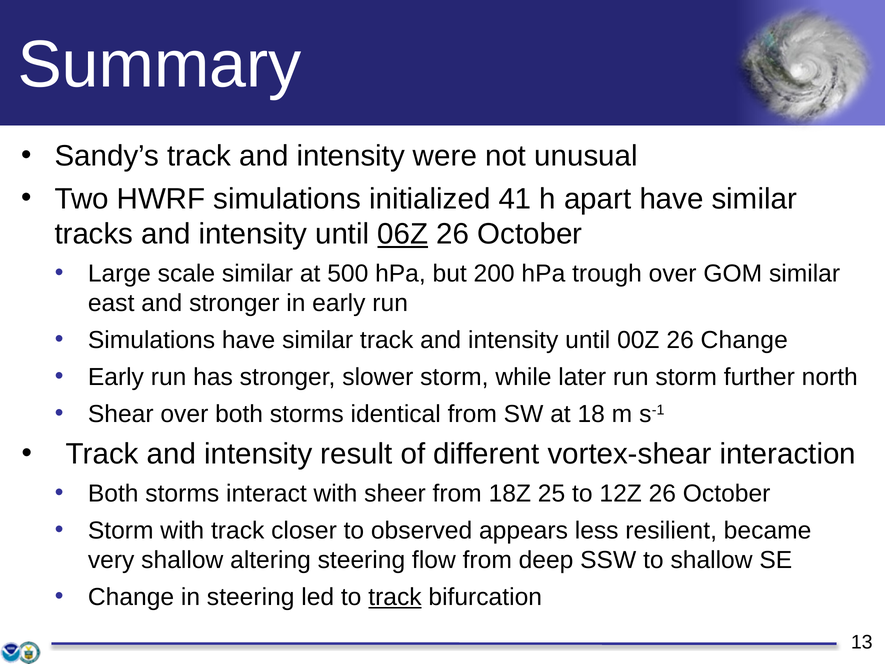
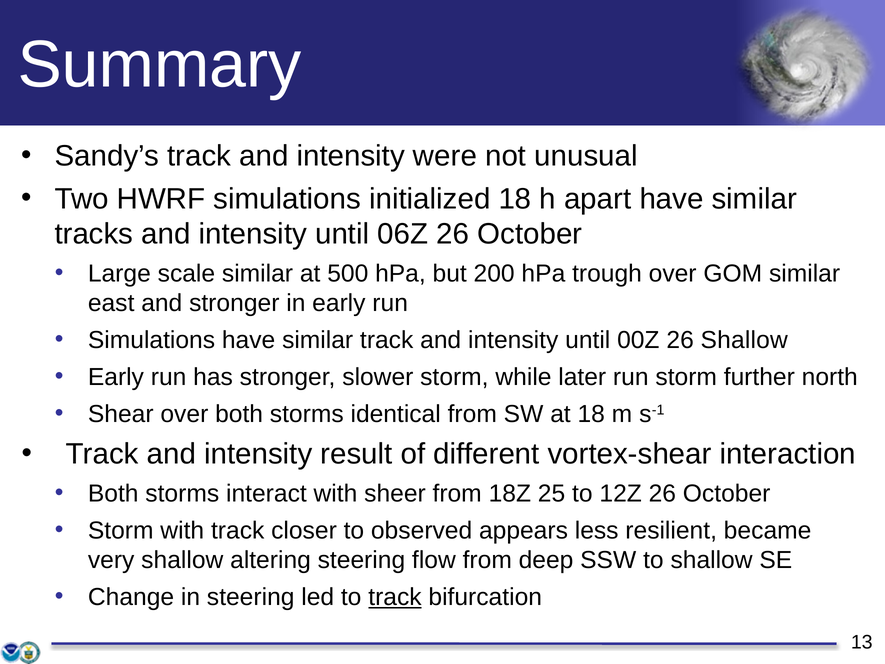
initialized 41: 41 -> 18
06Z underline: present -> none
26 Change: Change -> Shallow
